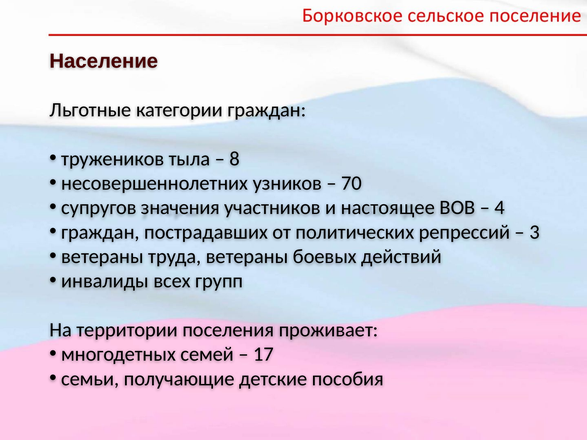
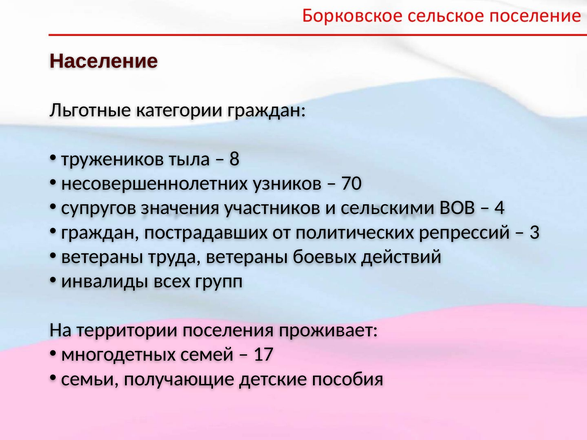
настоящее: настоящее -> сельскими
